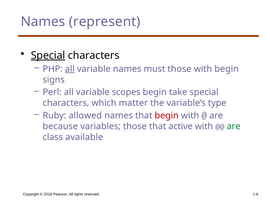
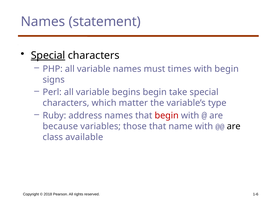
represent: represent -> statement
all at (70, 69) underline: present -> none
must those: those -> times
scopes: scopes -> begins
allowed: allowed -> address
active: active -> name
are at (234, 127) colour: green -> black
